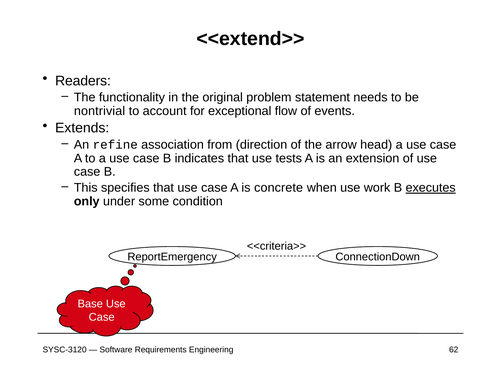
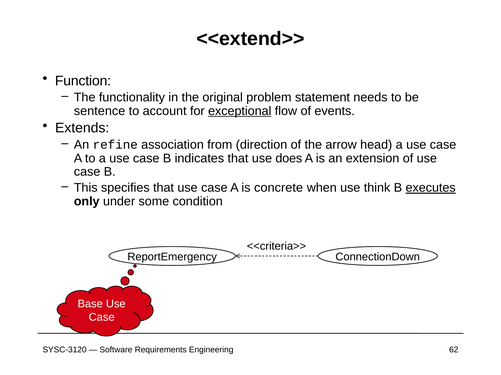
Readers: Readers -> Function
nontrivial: nontrivial -> sentence
exceptional underline: none -> present
tests: tests -> does
work: work -> think
